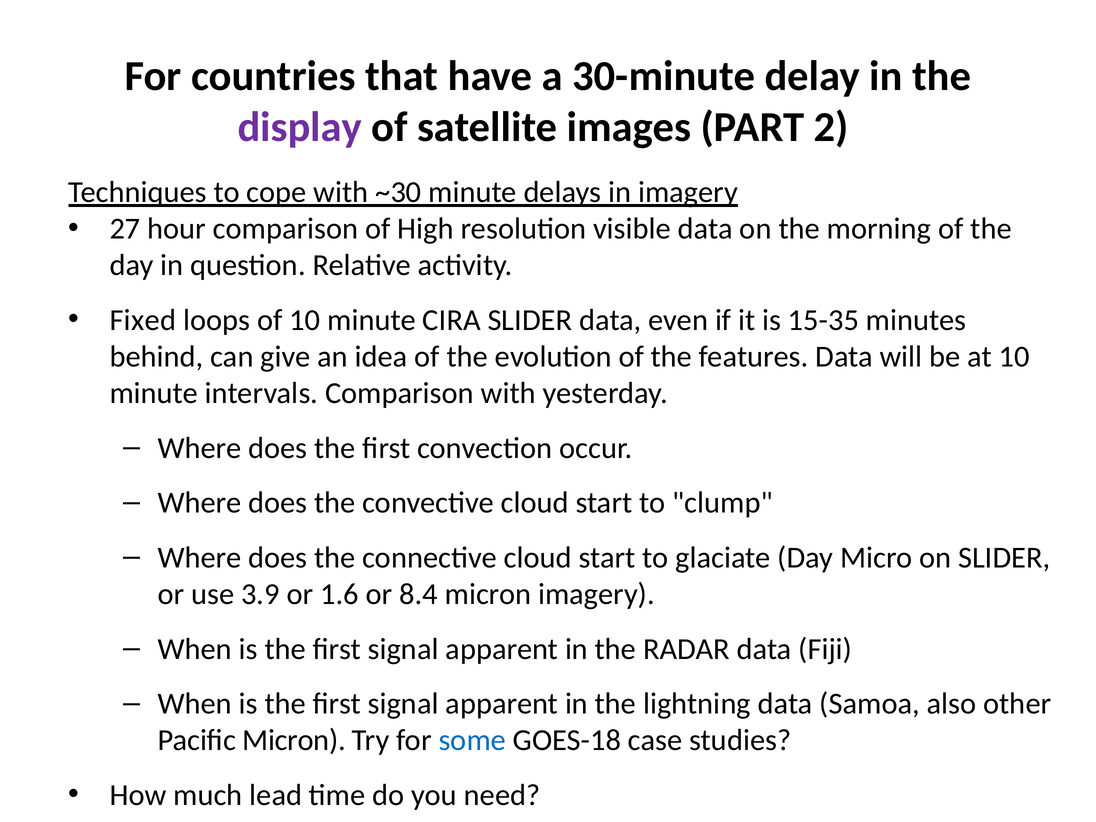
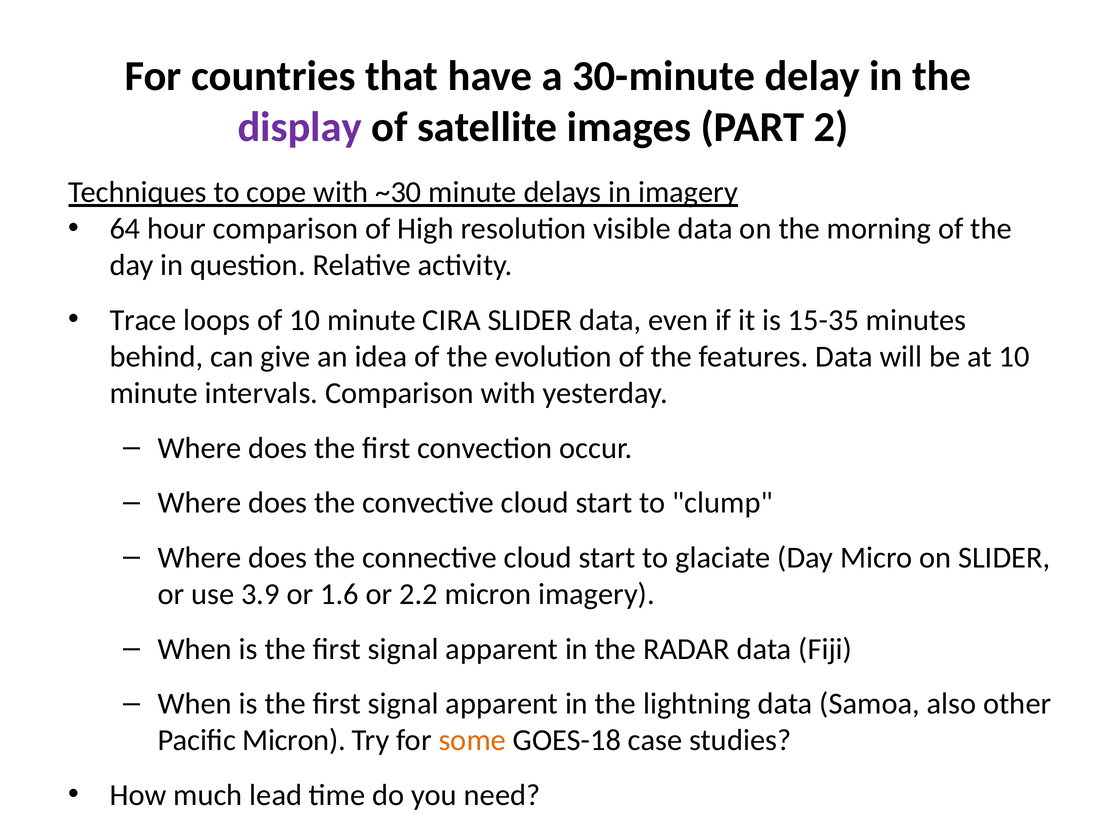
27: 27 -> 64
Fixed: Fixed -> Trace
8.4: 8.4 -> 2.2
some colour: blue -> orange
